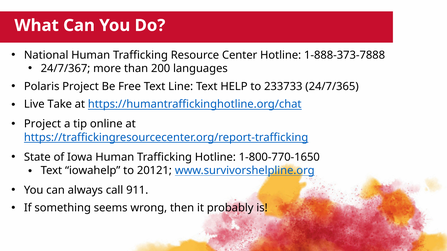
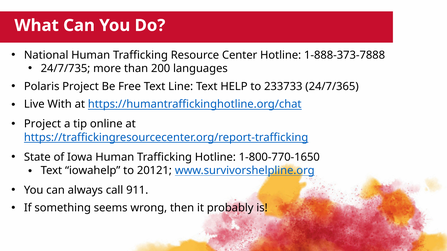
24/7/367: 24/7/367 -> 24/7/735
Take: Take -> With
